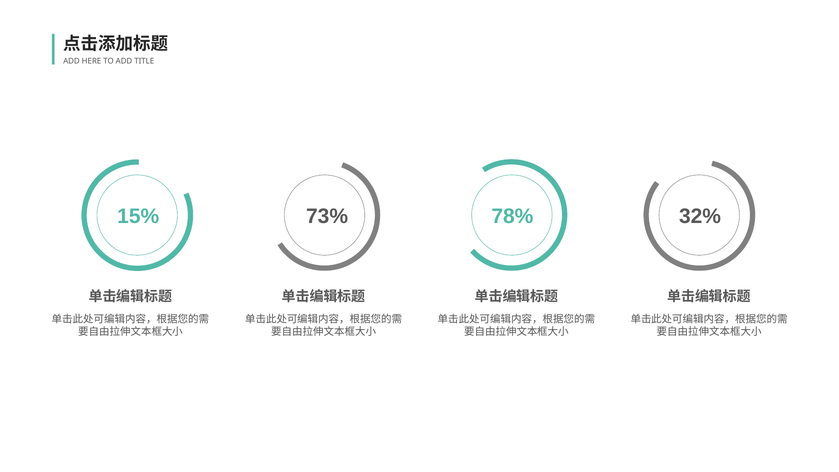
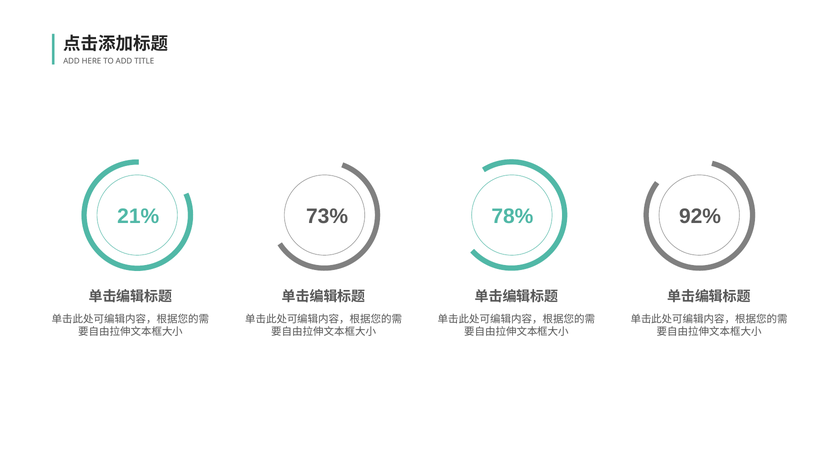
15%: 15% -> 21%
32%: 32% -> 92%
